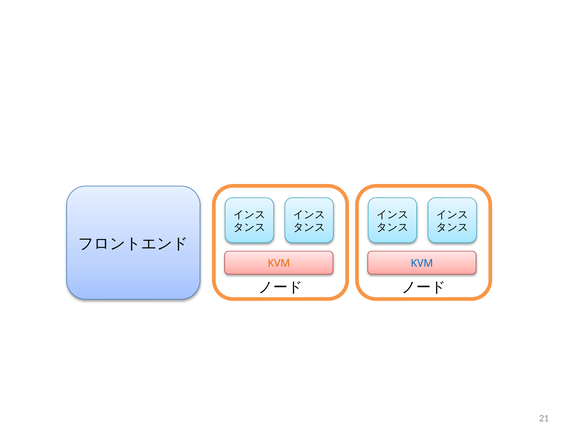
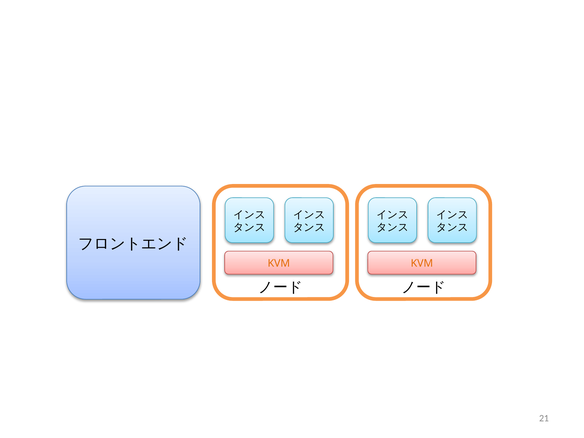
KVM at (422, 263) colour: blue -> orange
